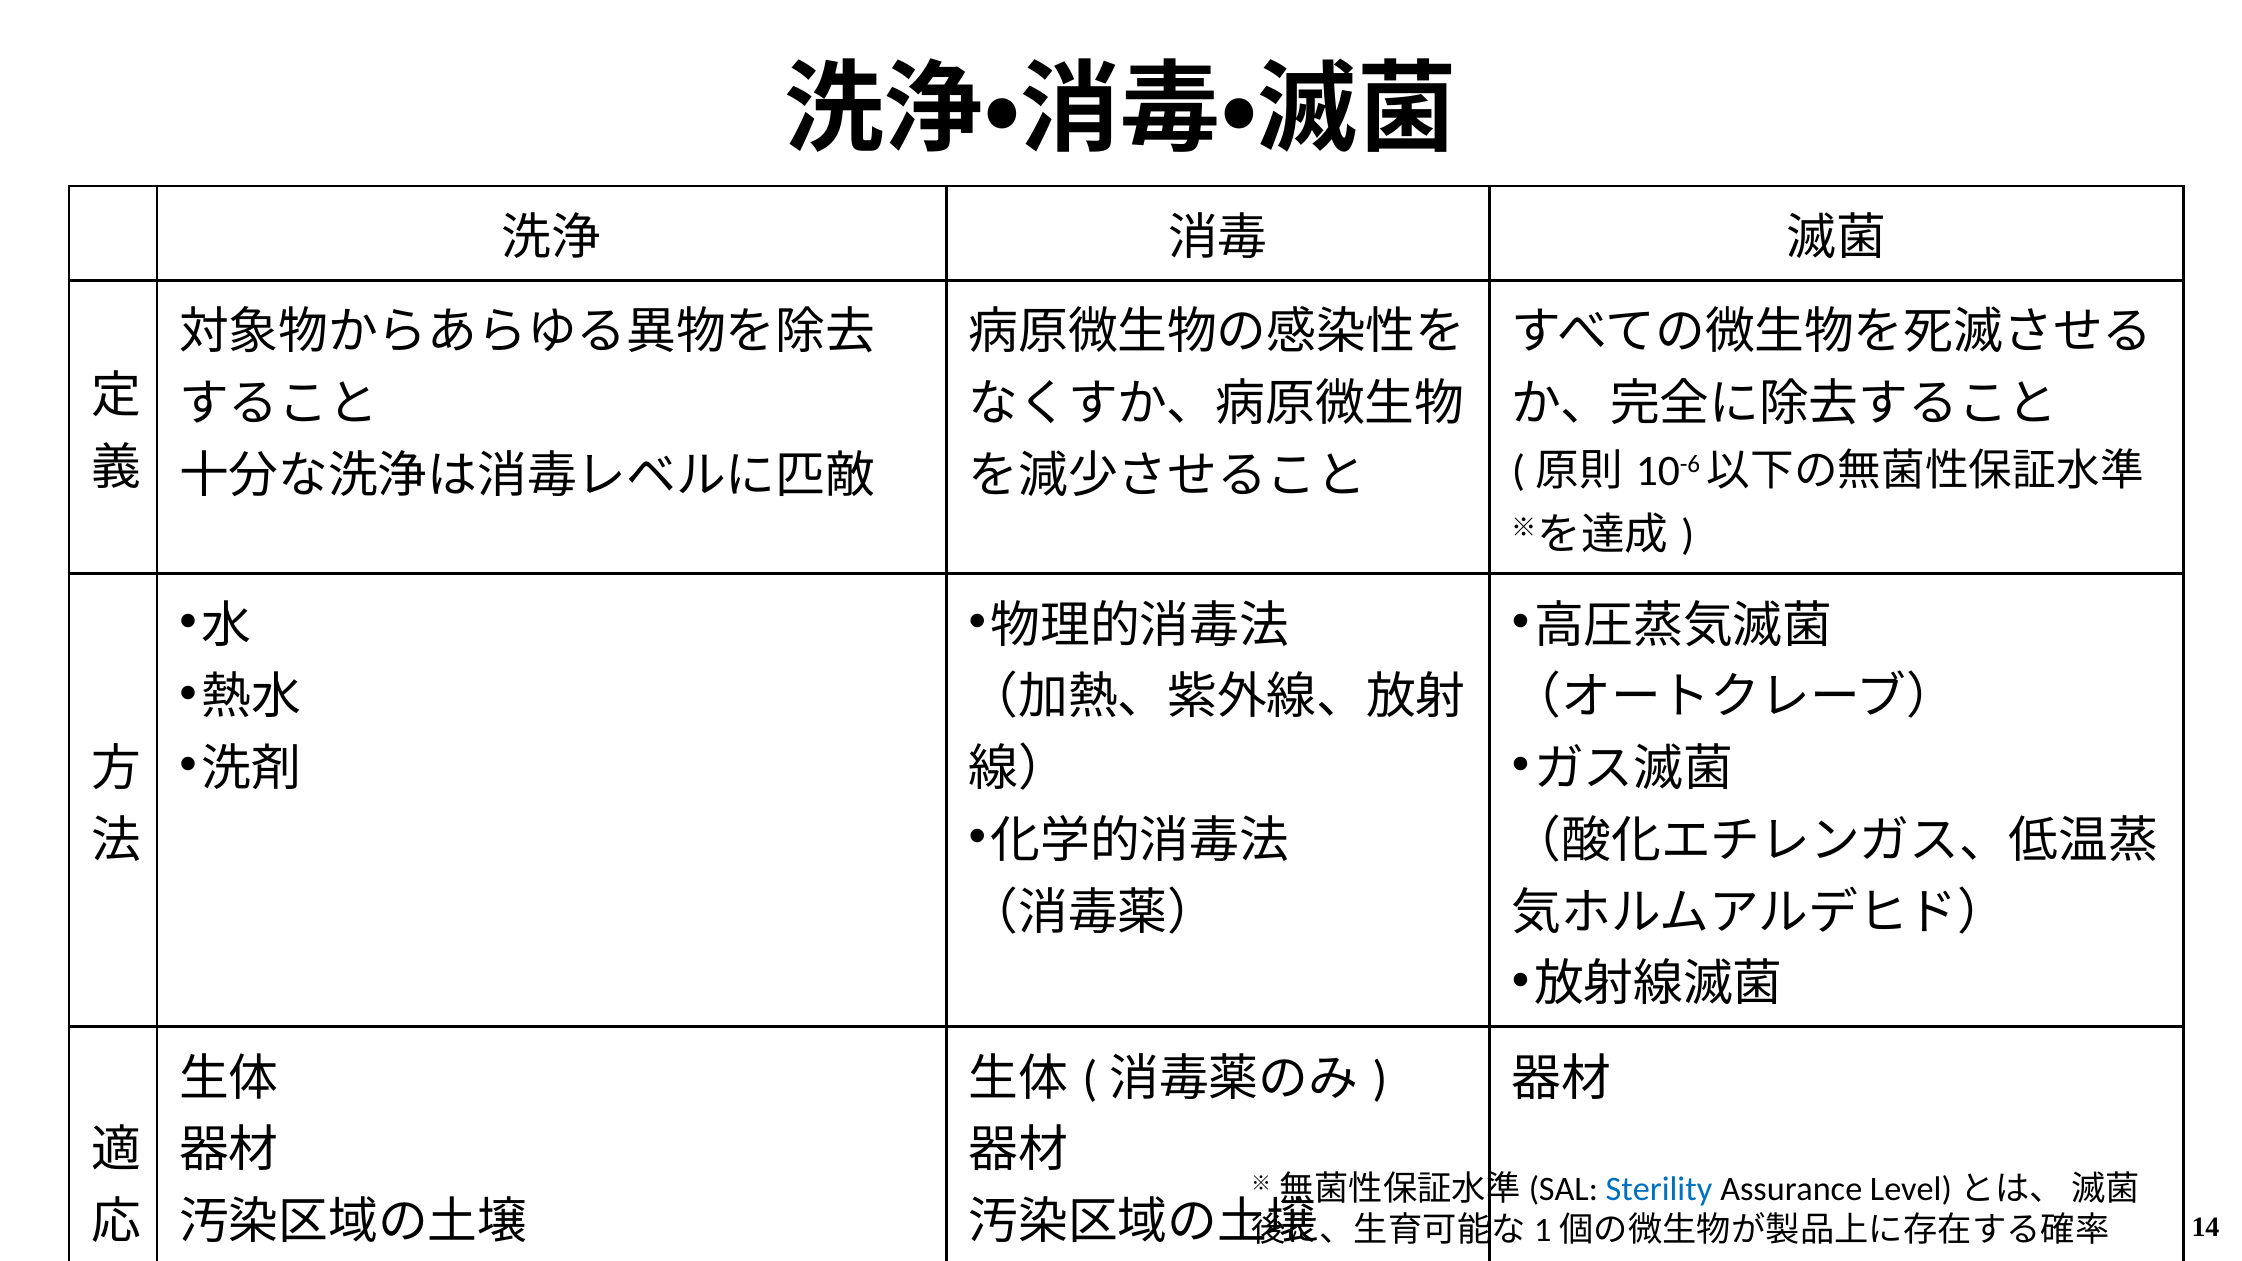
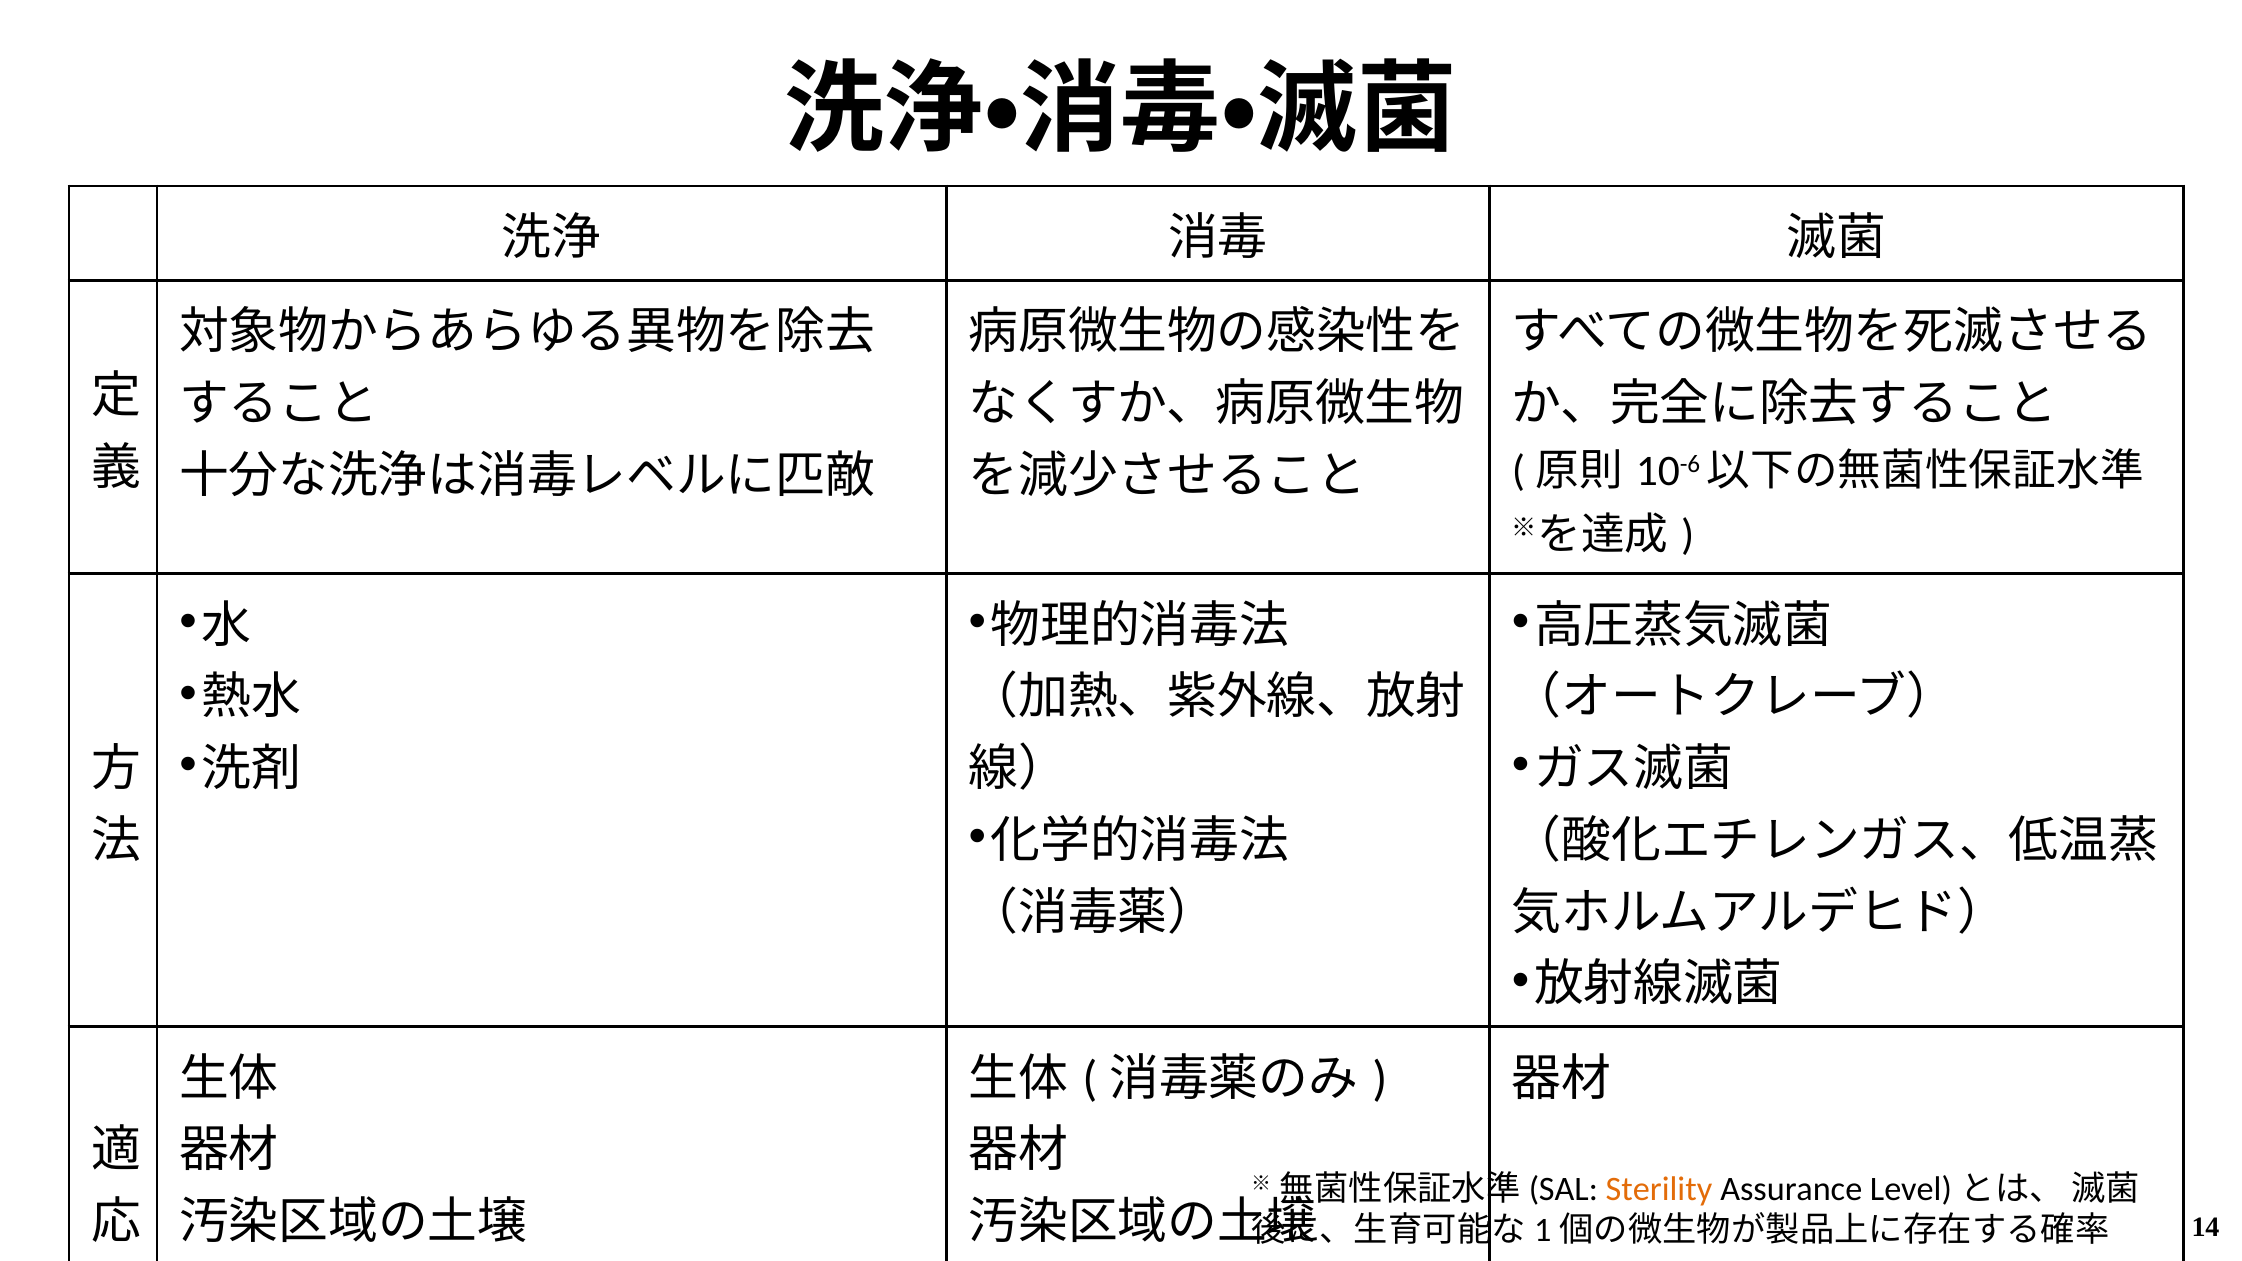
Sterility colour: blue -> orange
